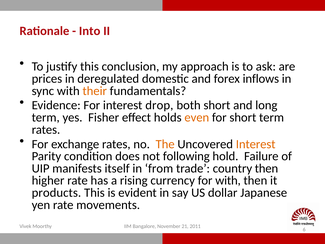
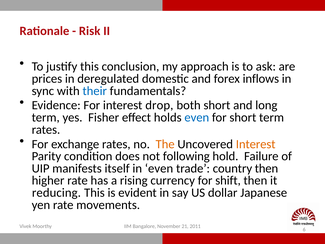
Into: Into -> Risk
their colour: orange -> blue
even at (197, 117) colour: orange -> blue
in from: from -> even
for with: with -> shift
products: products -> reducing
